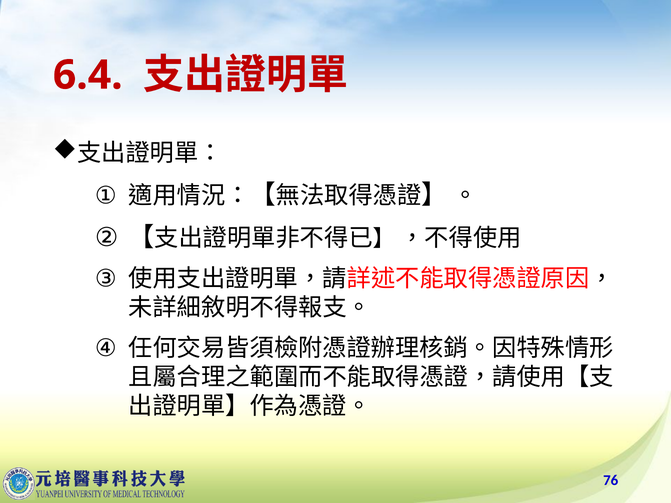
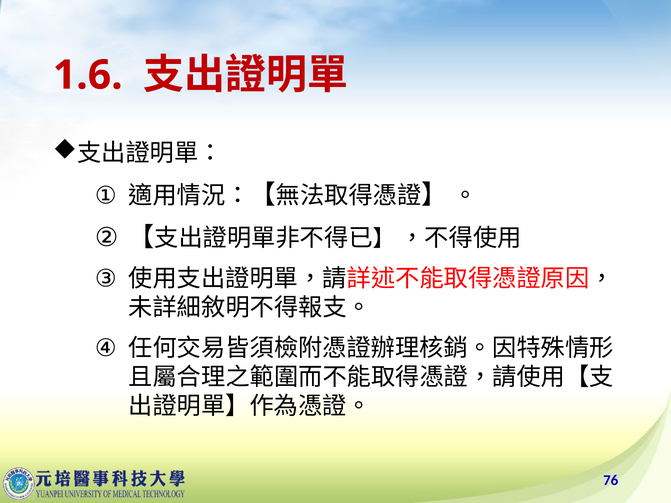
6.4: 6.4 -> 1.6
